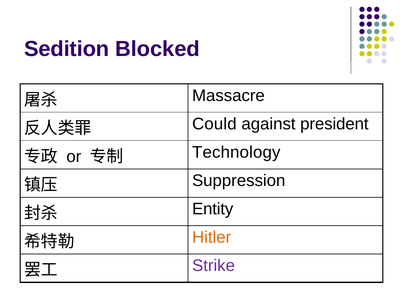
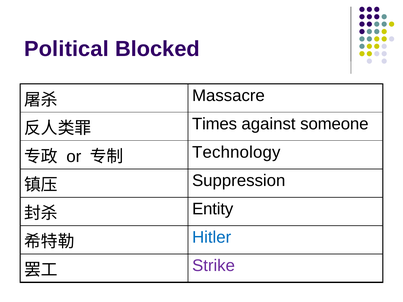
Sedition: Sedition -> Political
Could: Could -> Times
president: president -> someone
Hitler colour: orange -> blue
